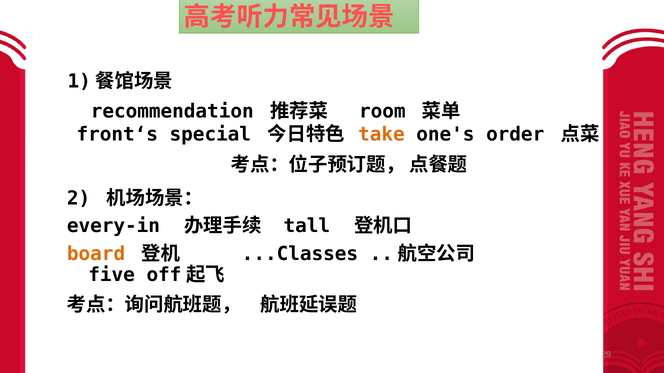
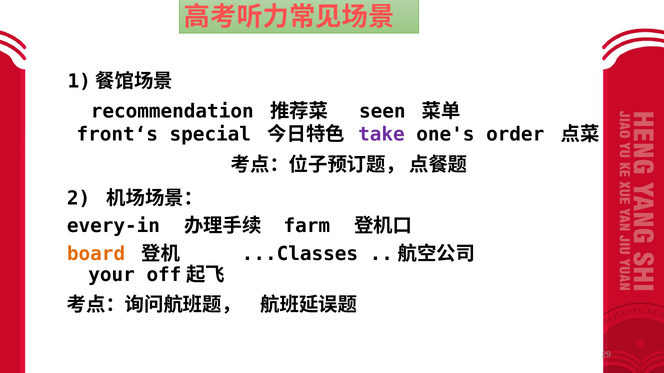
room: room -> seen
take colour: orange -> purple
tall: tall -> farm
five: five -> your
